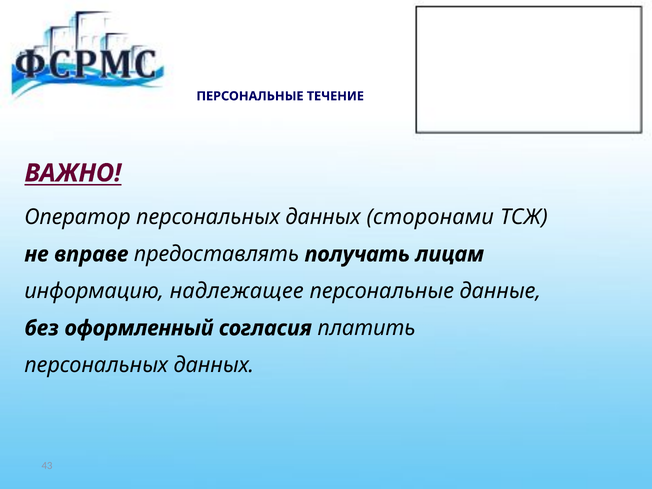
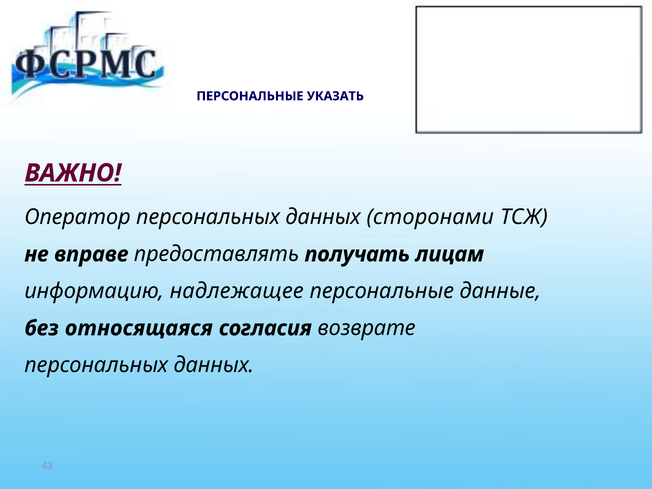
ТЕЧЕНИЕ: ТЕЧЕНИЕ -> УКАЗАТЬ
оформленный: оформленный -> относящаяся
платить: платить -> возврате
